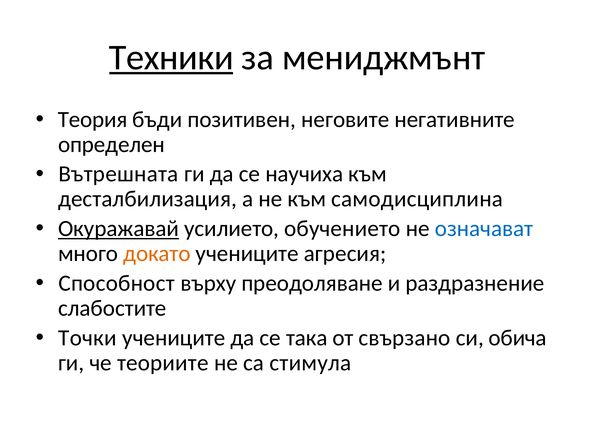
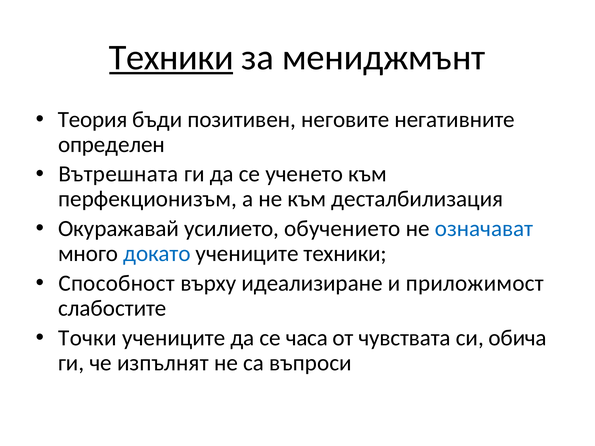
научиха: научиха -> ученето
десталбилизация: десталбилизация -> перфекционизъм
самодисциплина: самодисциплина -> десталбилизация
Окуражавай underline: present -> none
докато colour: orange -> blue
учениците агресия: агресия -> техники
преодоляване: преодоляване -> идеализиране
раздразнение: раздразнение -> приложимост
така: така -> часа
свързано: свързано -> чувствата
теориите: теориите -> изпълнят
стимула: стимула -> въпроси
